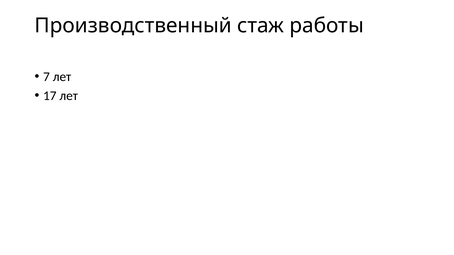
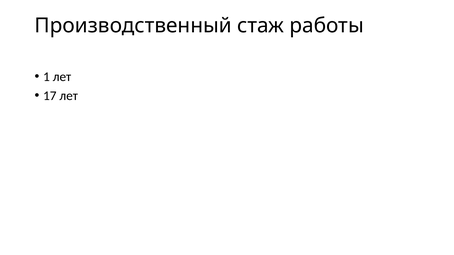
7: 7 -> 1
